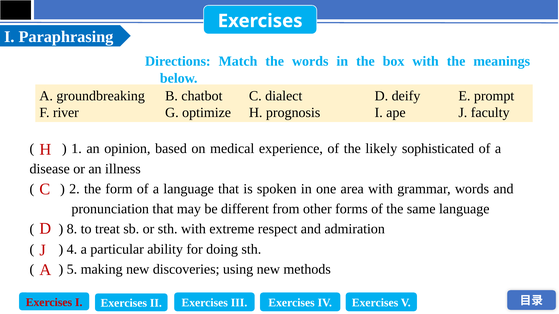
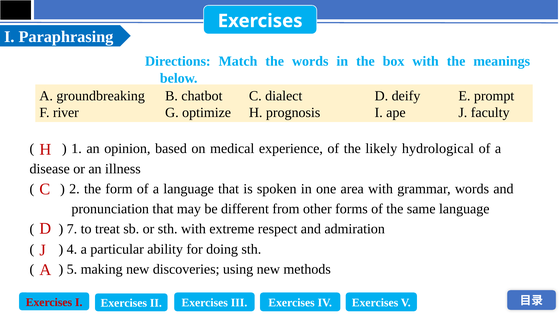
sophisticated: sophisticated -> hydrological
8: 8 -> 7
